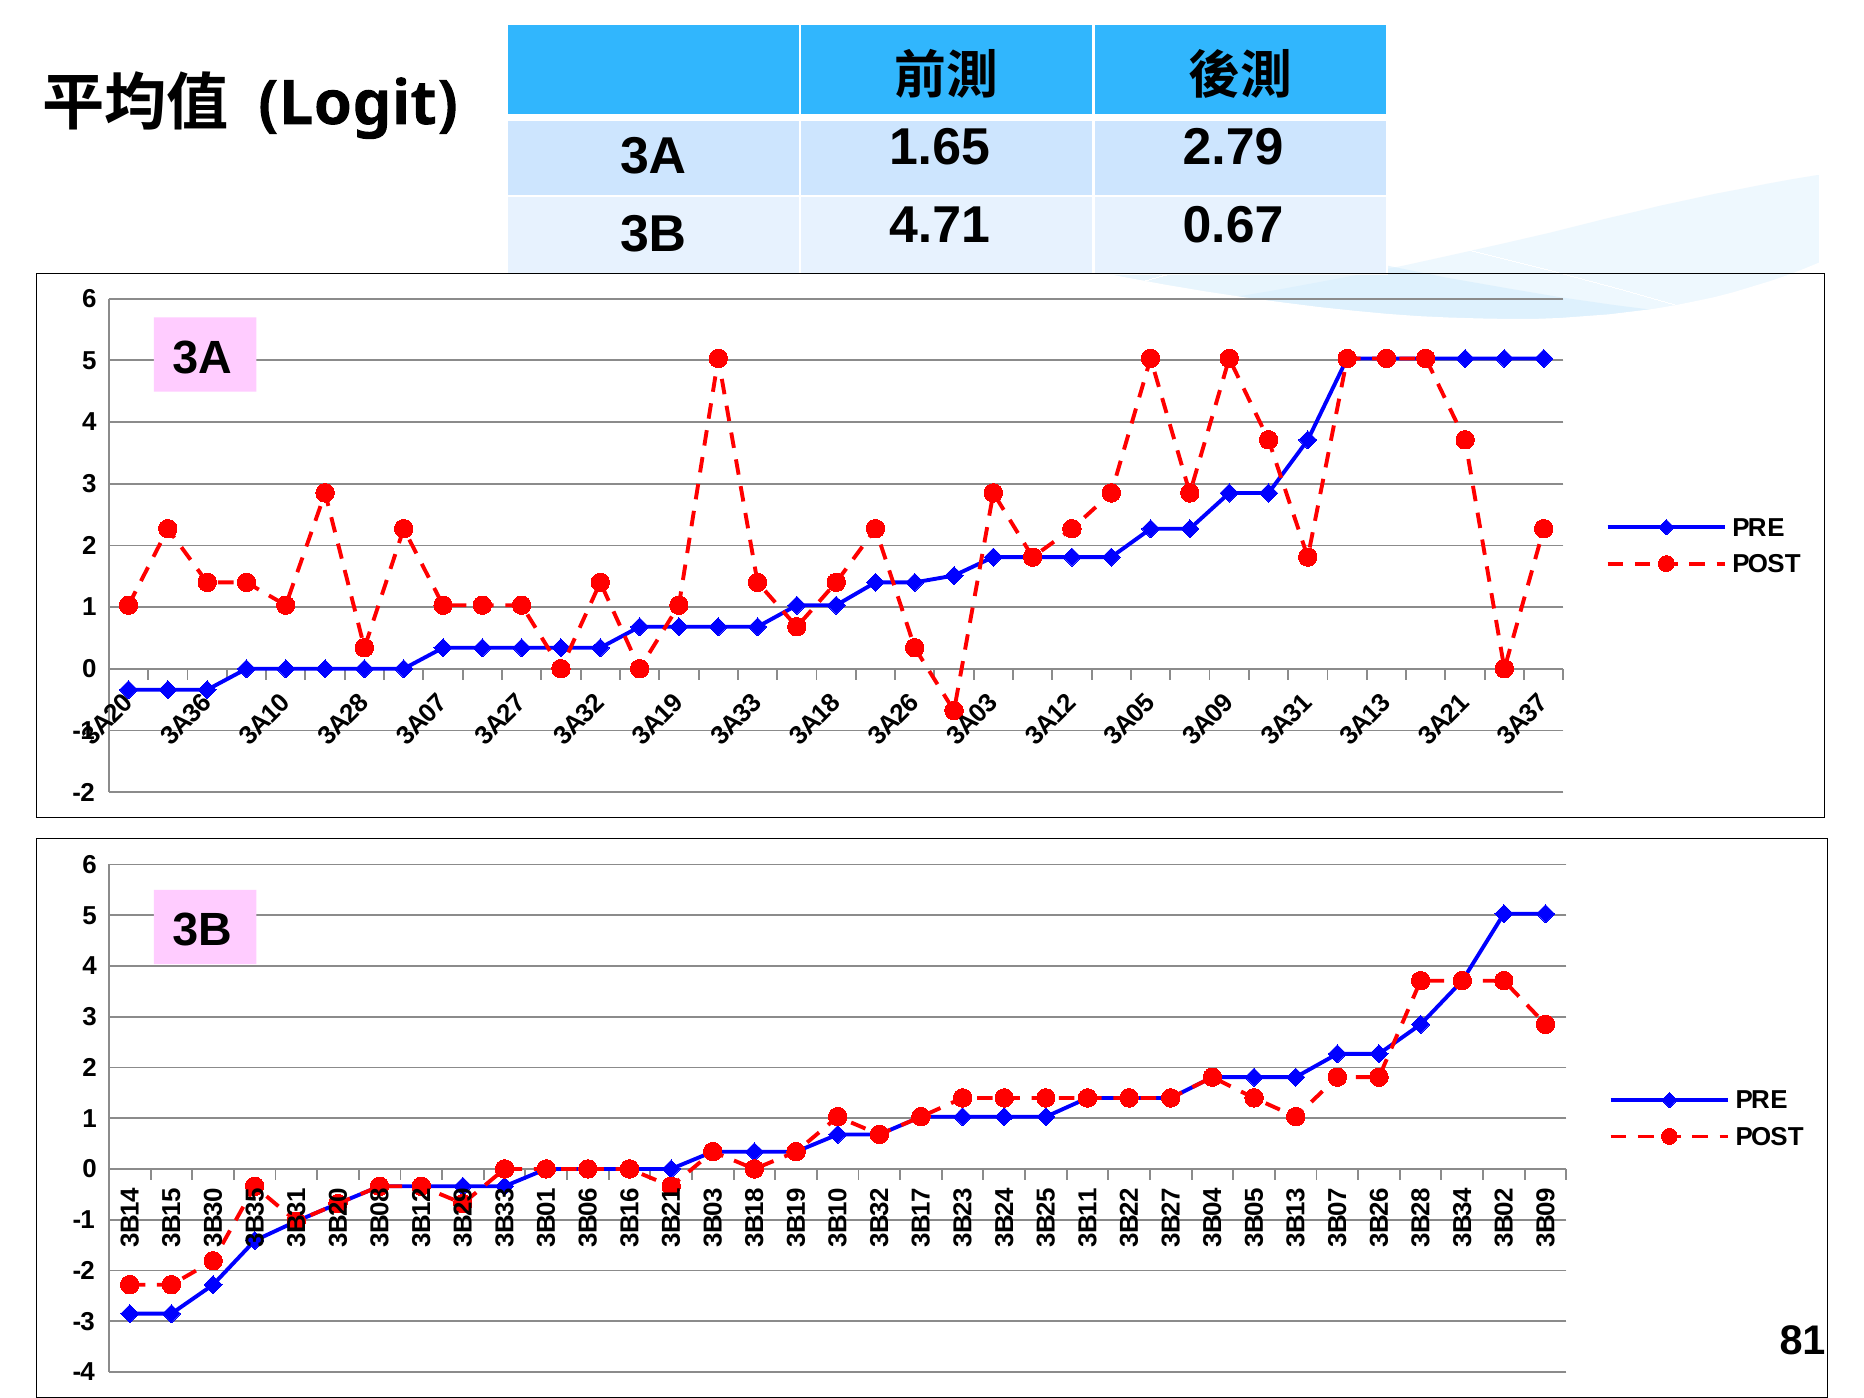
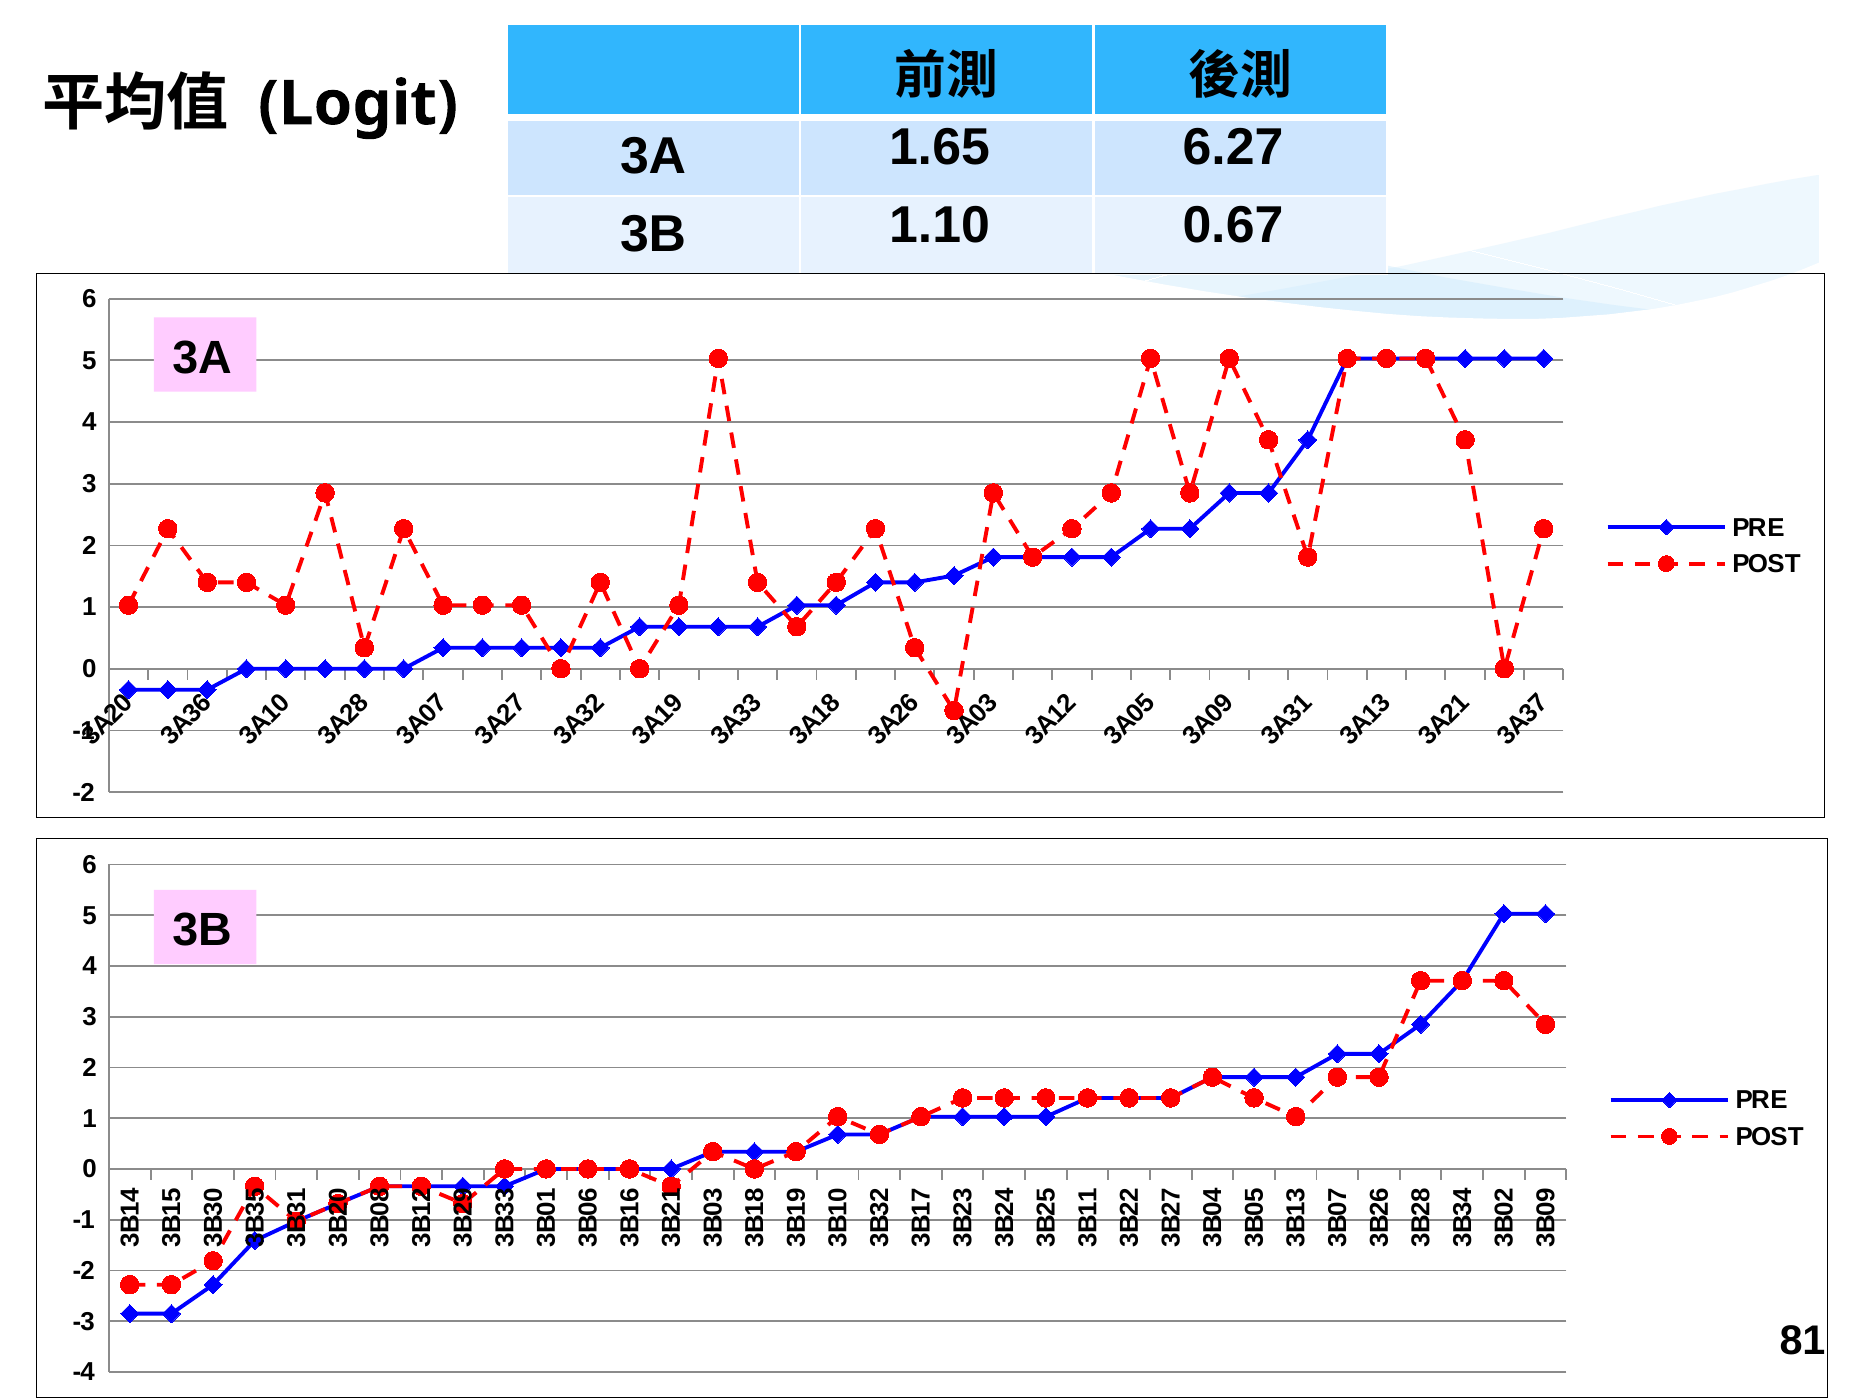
2.79: 2.79 -> 6.27
4.71: 4.71 -> 1.10
